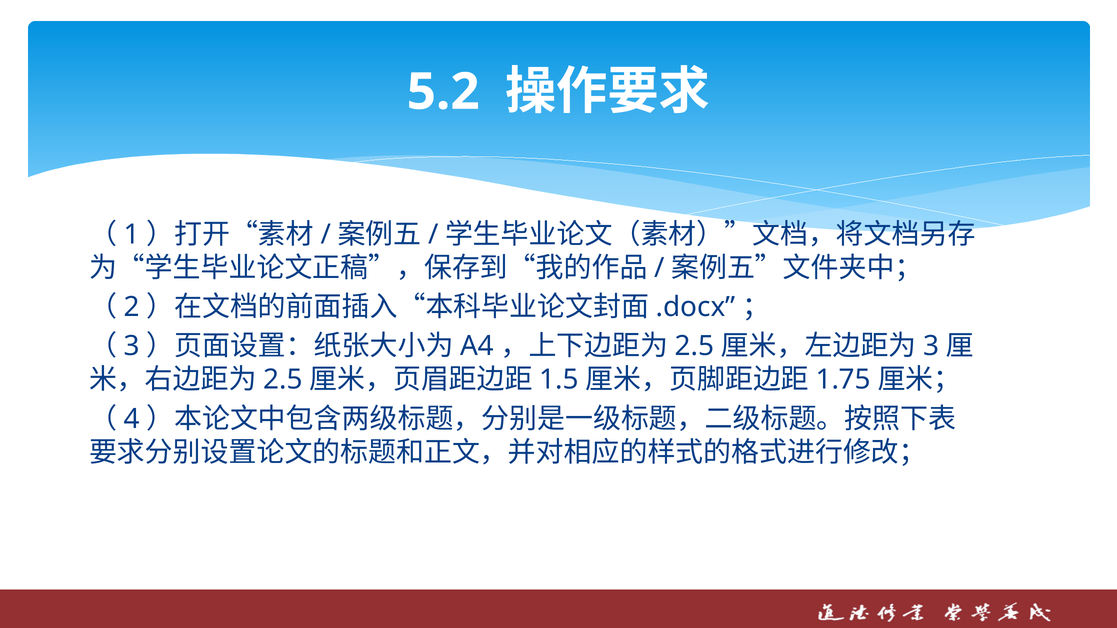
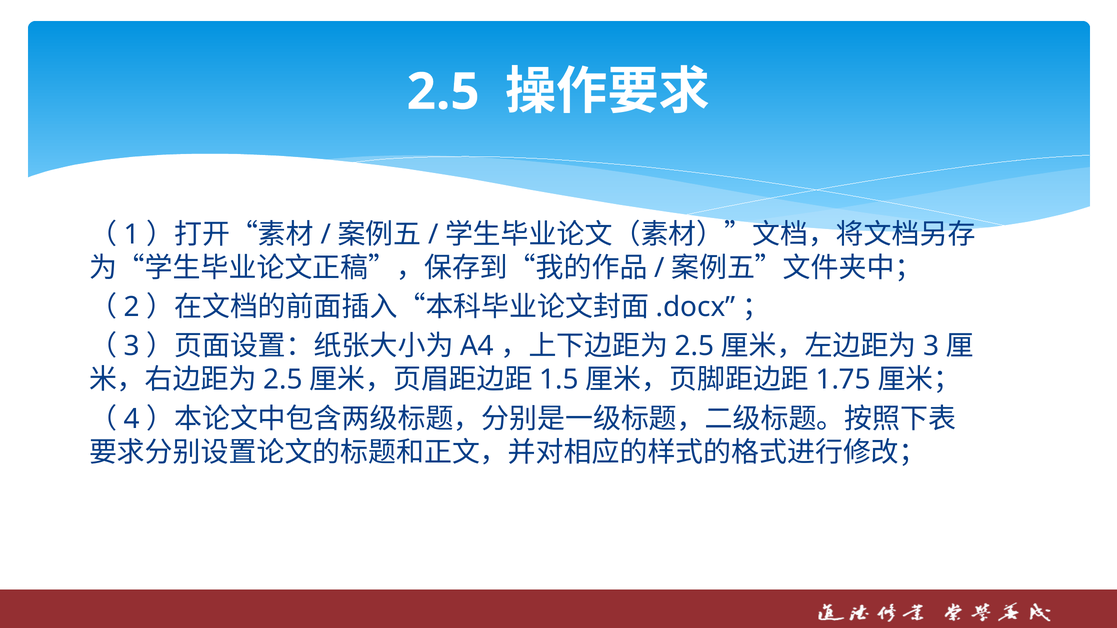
5.2 at (443, 92): 5.2 -> 2.5
